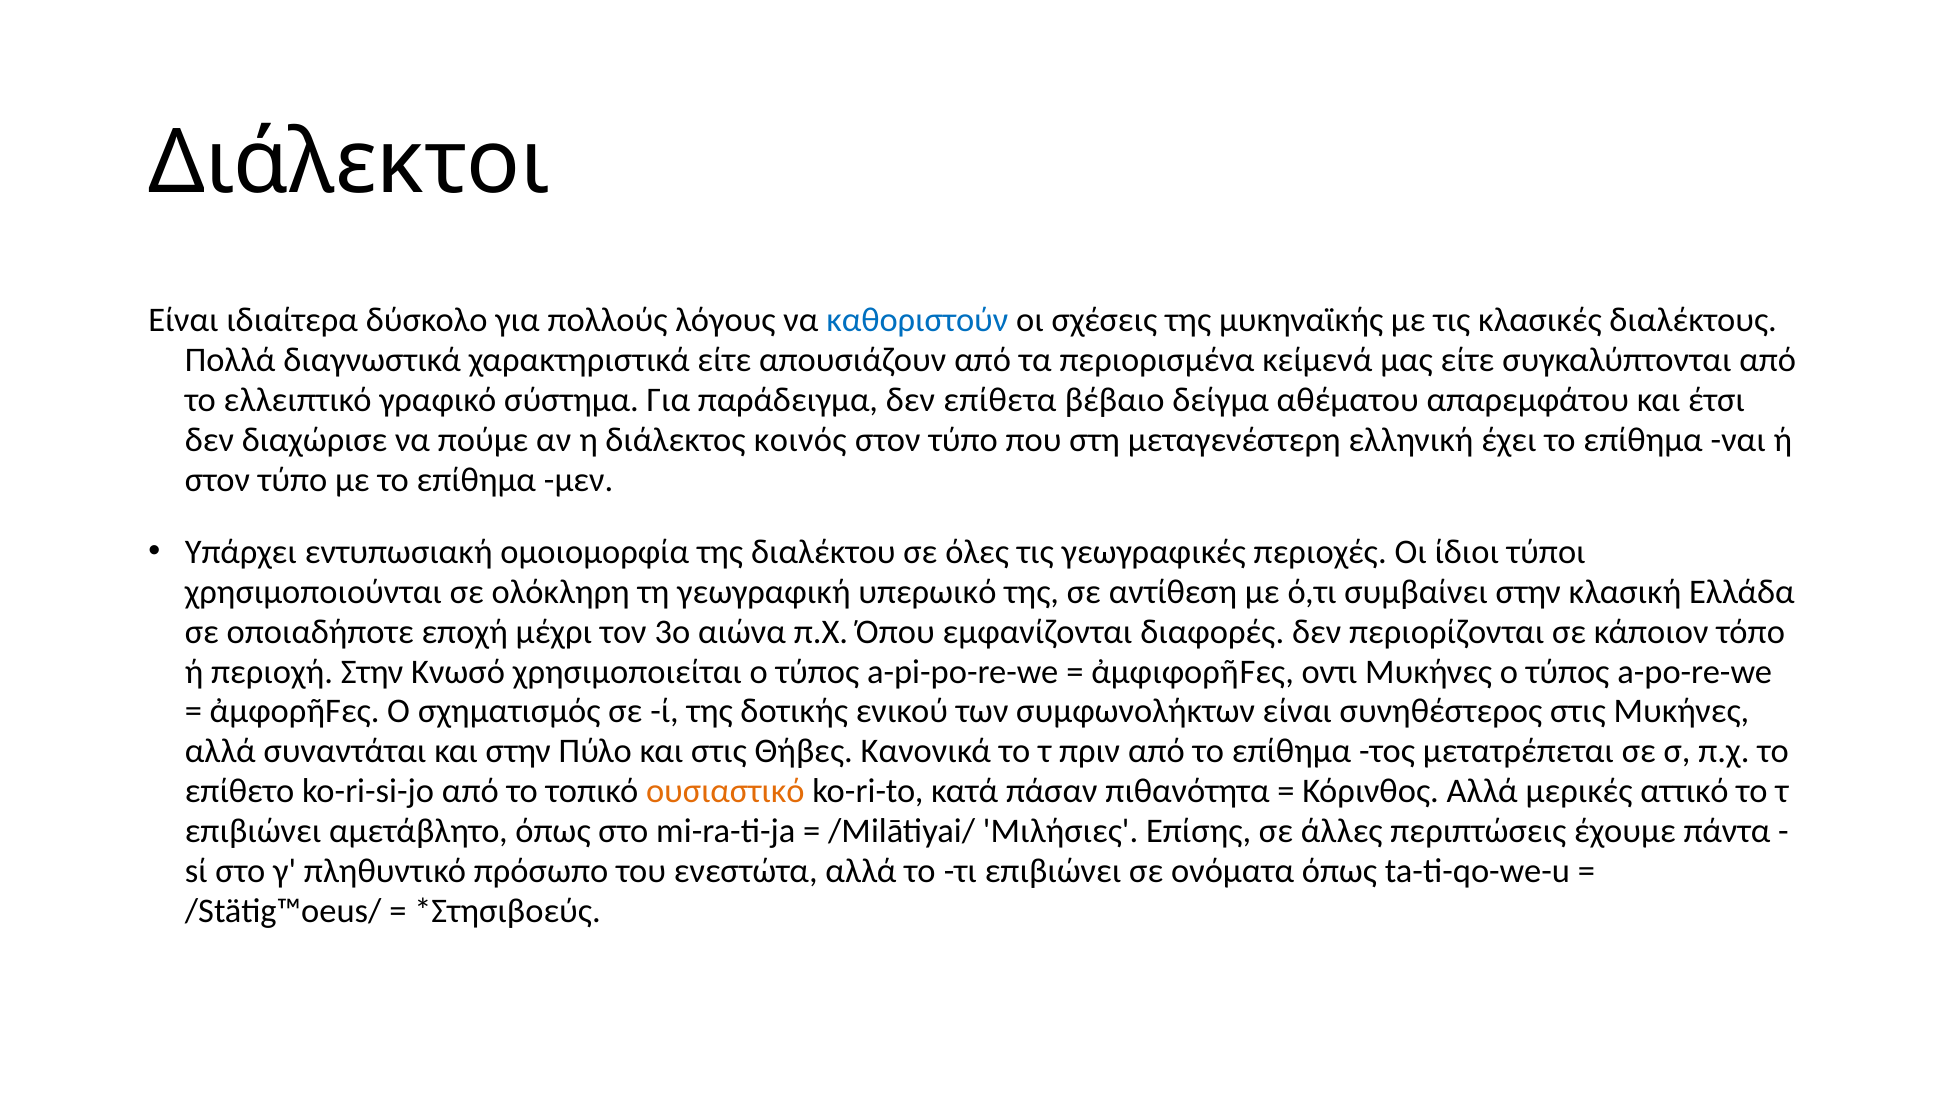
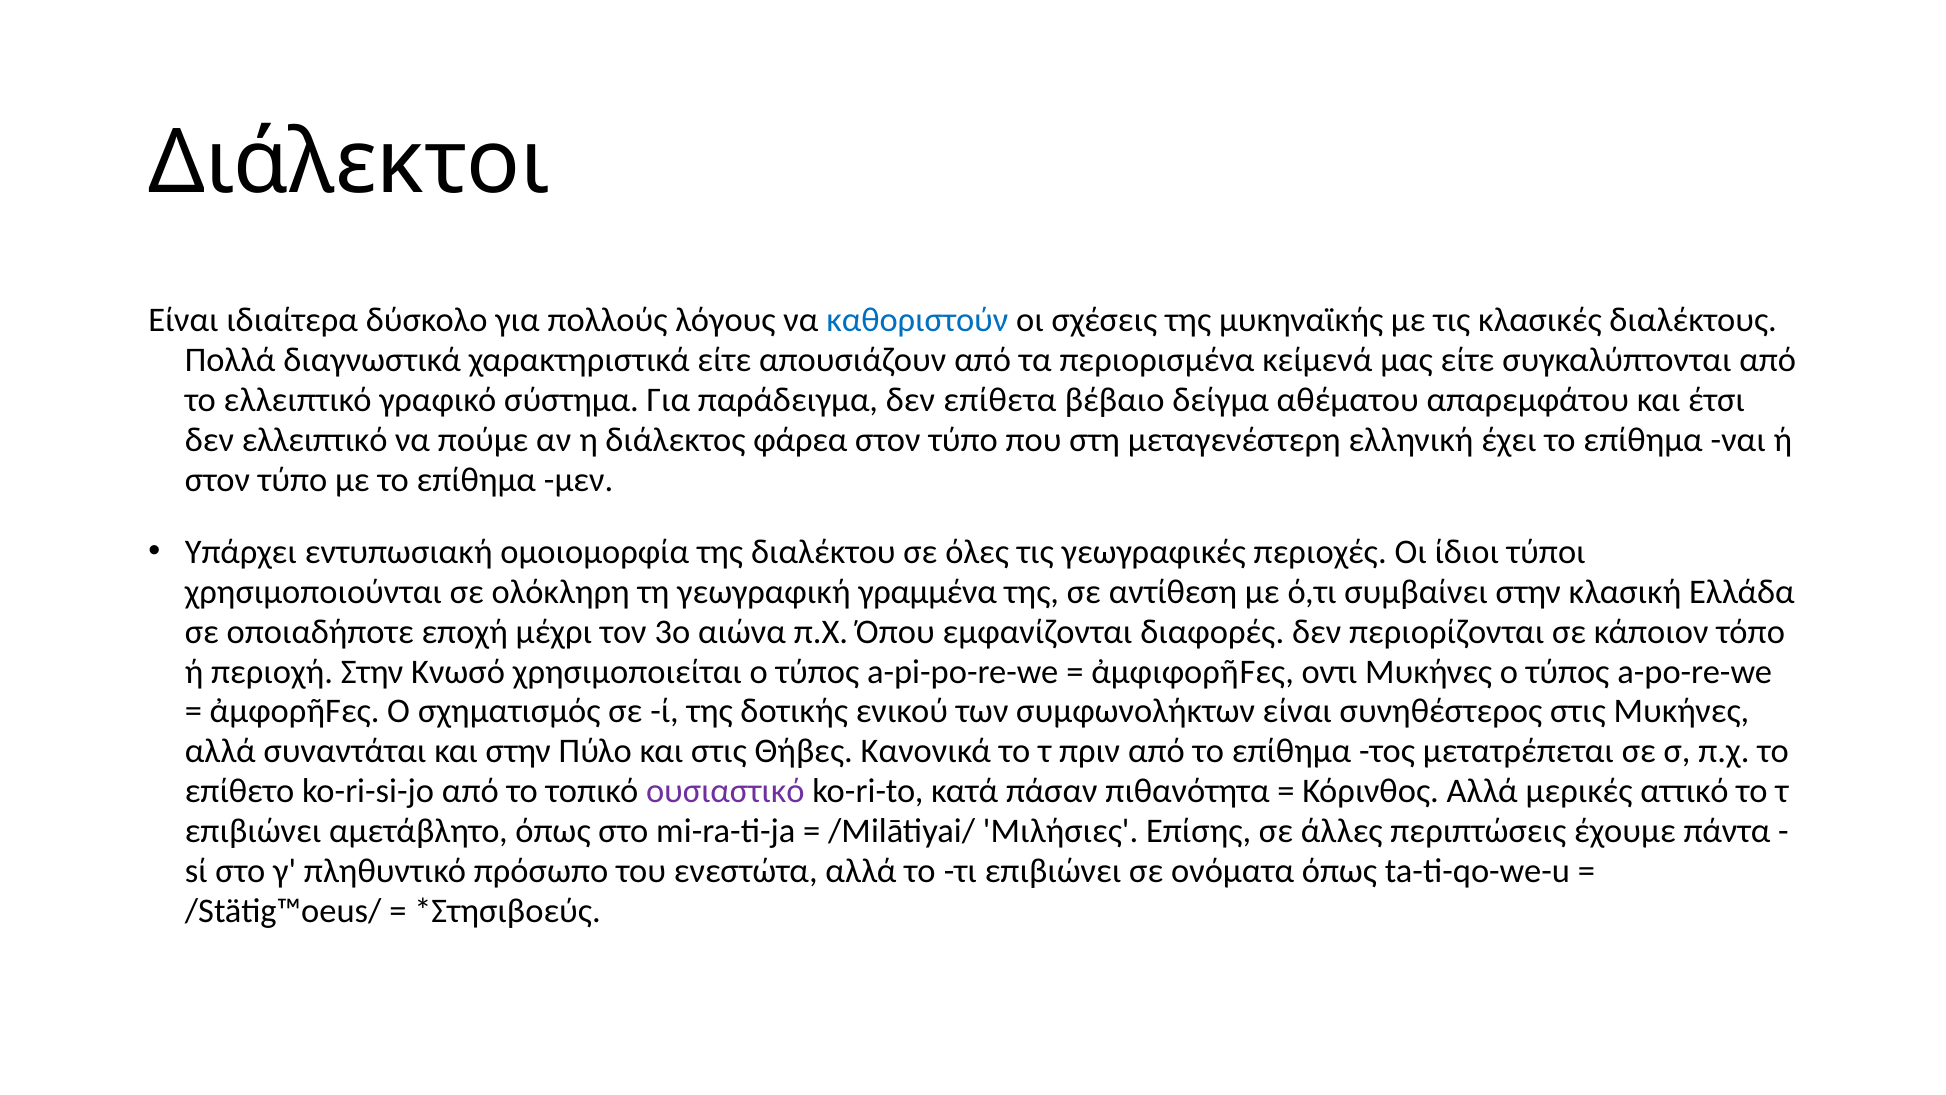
δεν διαχώρισε: διαχώρισε -> ελλειπτικό
κοινός: κοινός -> φάρεα
υπερωικό: υπερωικό -> γραμμένα
ουσιαστικό colour: orange -> purple
